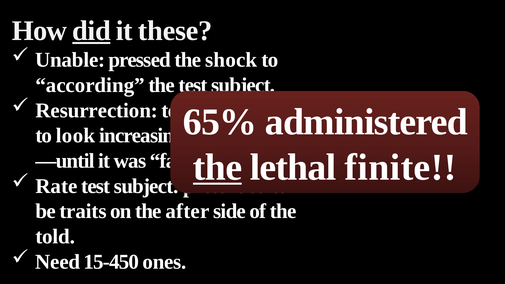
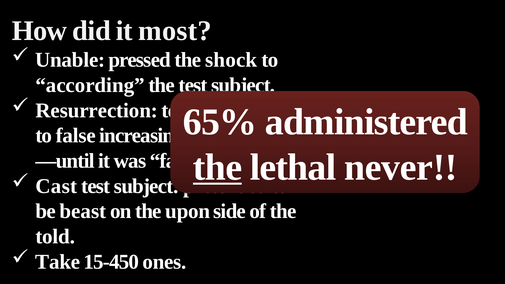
did underline: present -> none
these: these -> most
look: look -> false
finite: finite -> never
Rate: Rate -> Cast
traits: traits -> beast
after: after -> upon
Need: Need -> Take
